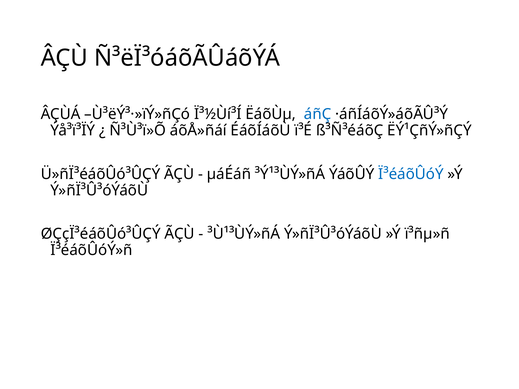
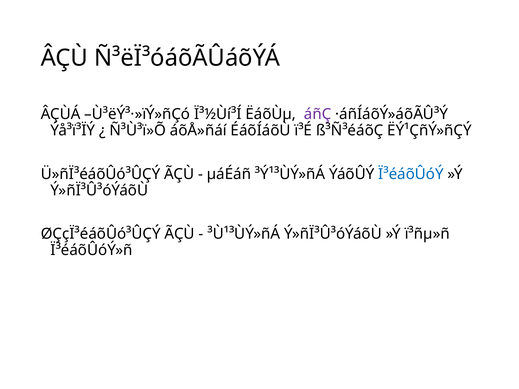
áñÇ colour: blue -> purple
